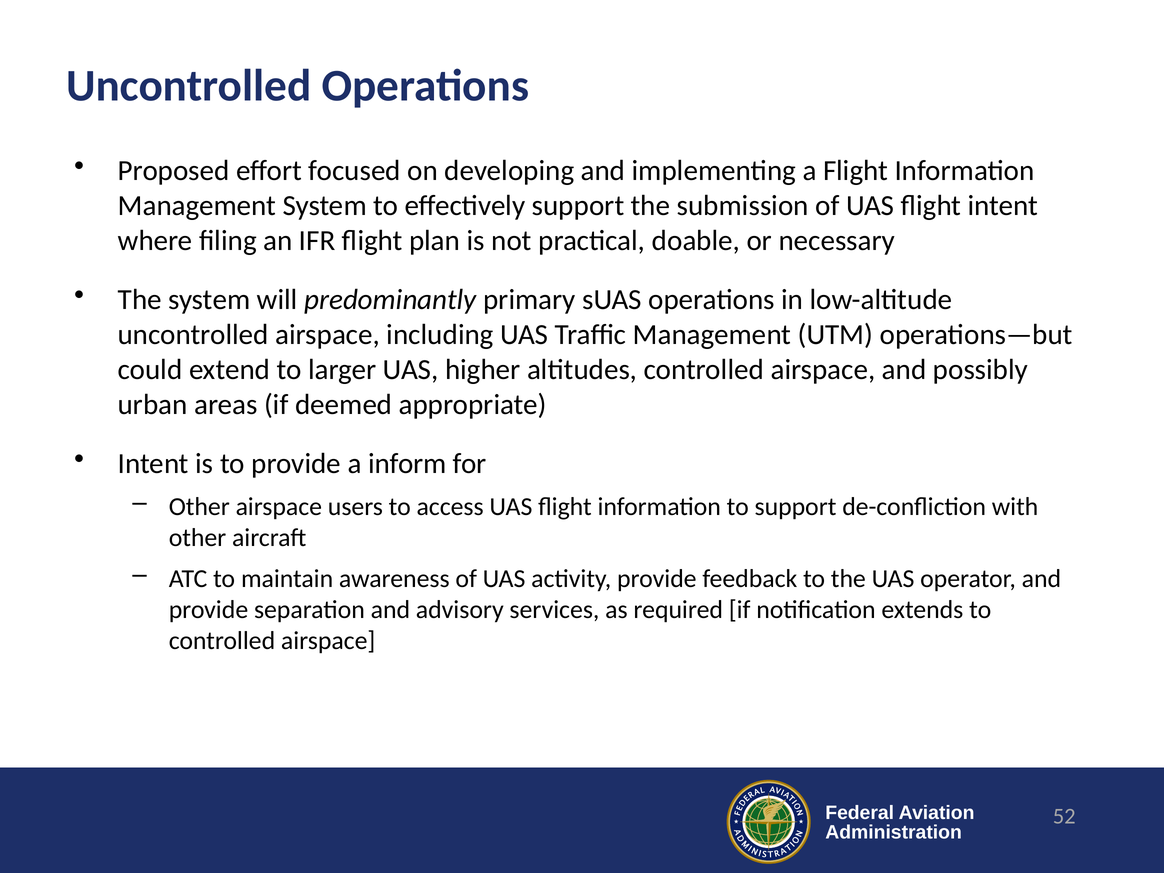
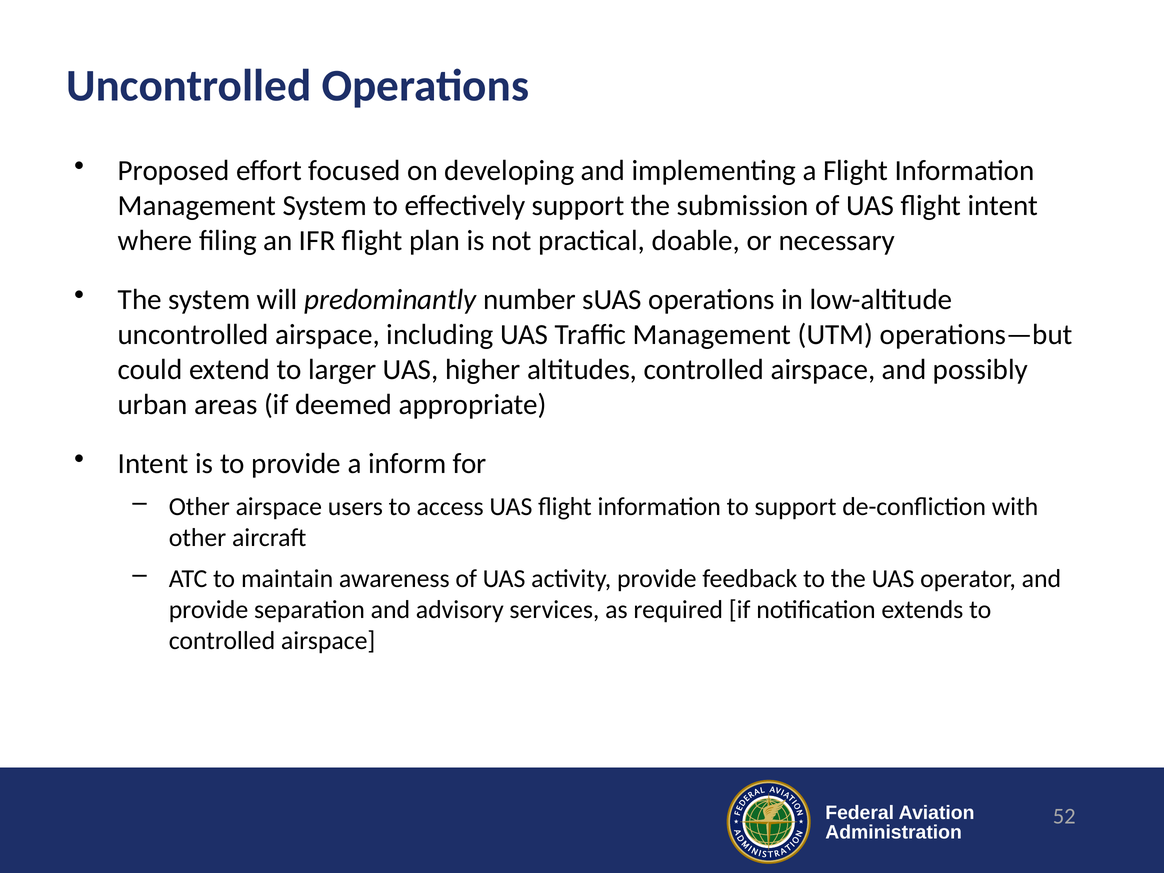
primary: primary -> number
